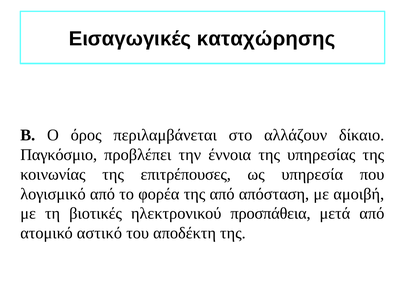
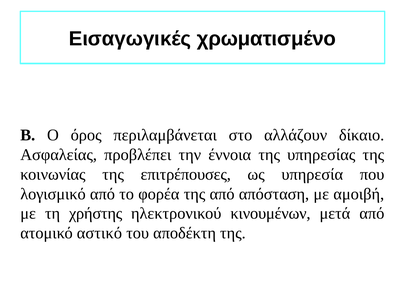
καταχώρησης: καταχώρησης -> χρωματισμένο
Παγκόσμιο: Παγκόσμιο -> Ασφαλείας
βιοτικές: βιοτικές -> χρήστης
προσπάθεια: προσπάθεια -> κινουμένων
